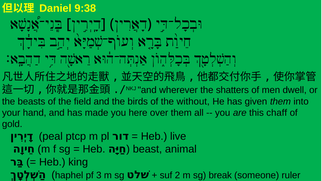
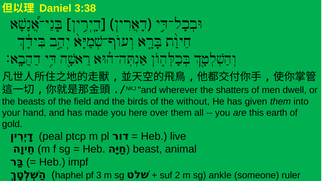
9:38: 9:38 -> 3:38
chaff: chaff -> earth
king: king -> impf
break: break -> ankle
